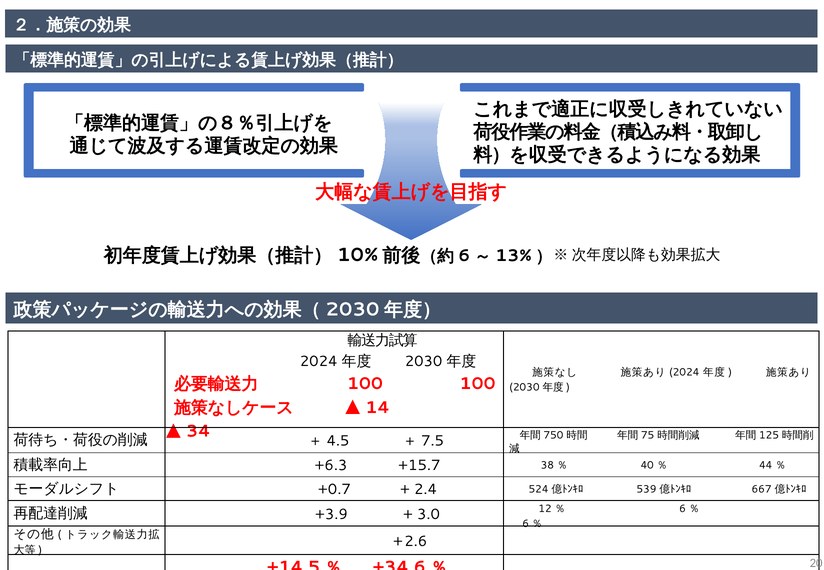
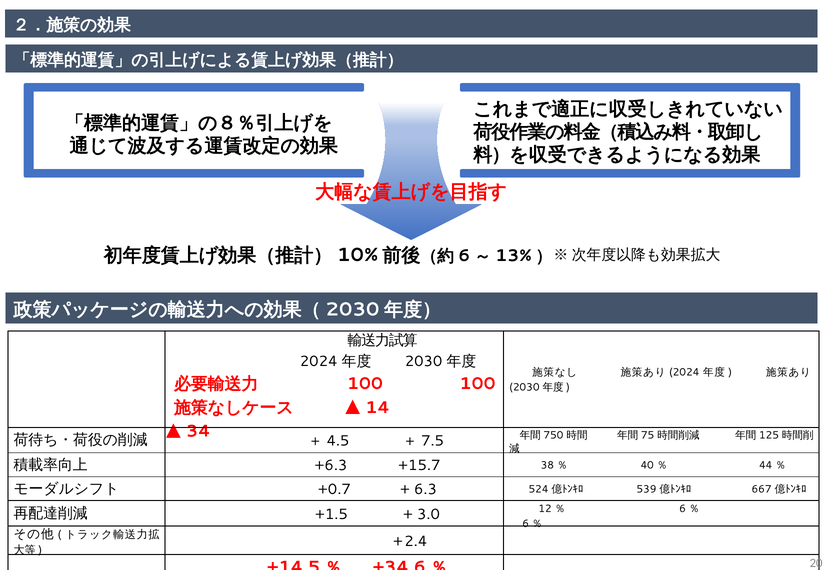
2.4: 2.4 -> 6.3
+3.9: +3.9 -> +1.5
2.6: 2.6 -> 2.4
